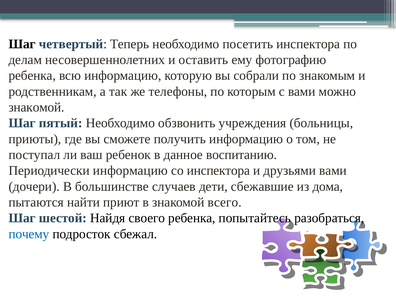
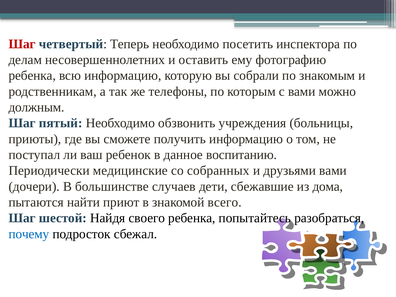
Шаг at (22, 44) colour: black -> red
знакомой at (36, 107): знакомой -> должным
Периодически информацию: информацию -> медицинские
со инспектора: инспектора -> собранных
